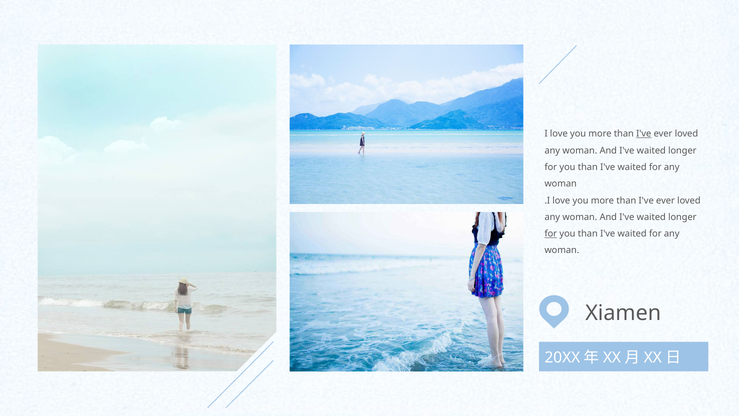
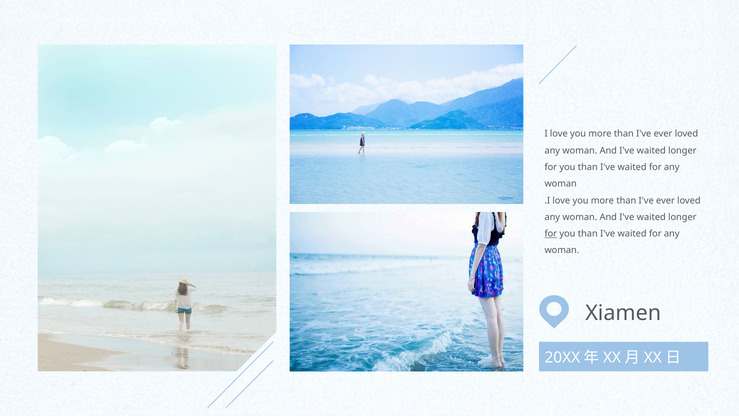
I've at (644, 134) underline: present -> none
